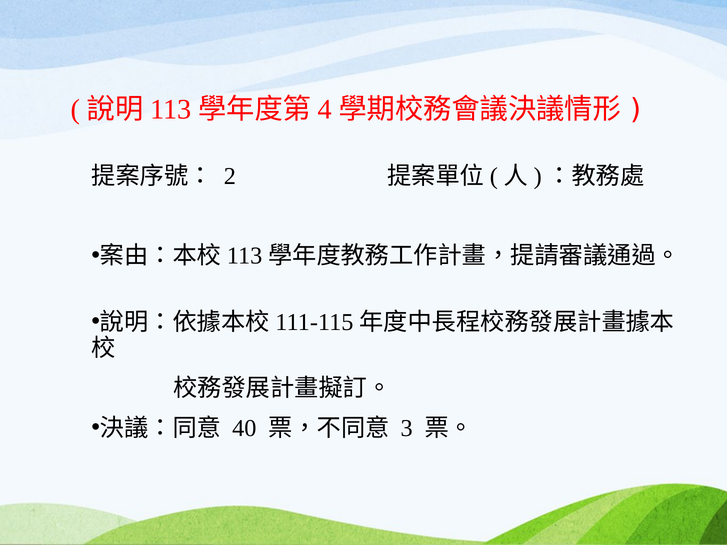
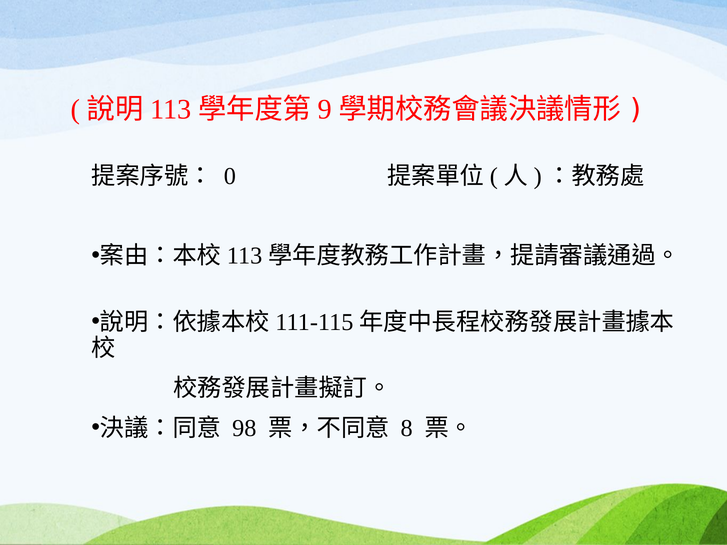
4: 4 -> 9
2: 2 -> 0
40: 40 -> 98
3: 3 -> 8
